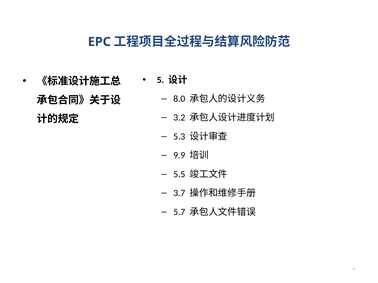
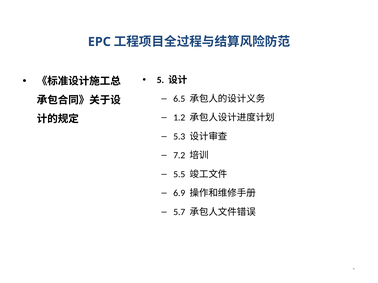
8.0: 8.0 -> 6.5
3.2: 3.2 -> 1.2
9.9: 9.9 -> 7.2
3.7: 3.7 -> 6.9
